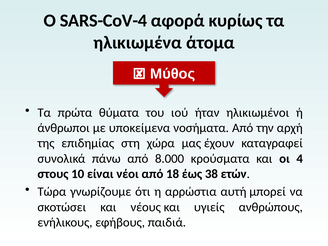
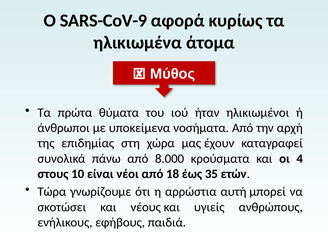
SARS-CoV-4: SARS-CoV-4 -> SARS-CoV-9
38: 38 -> 35
